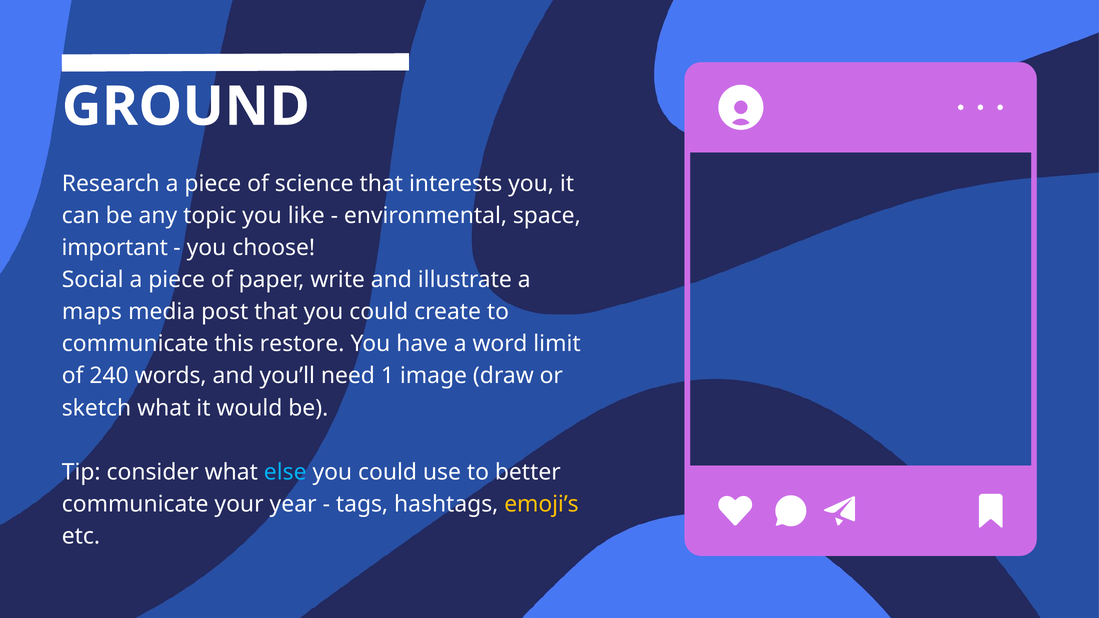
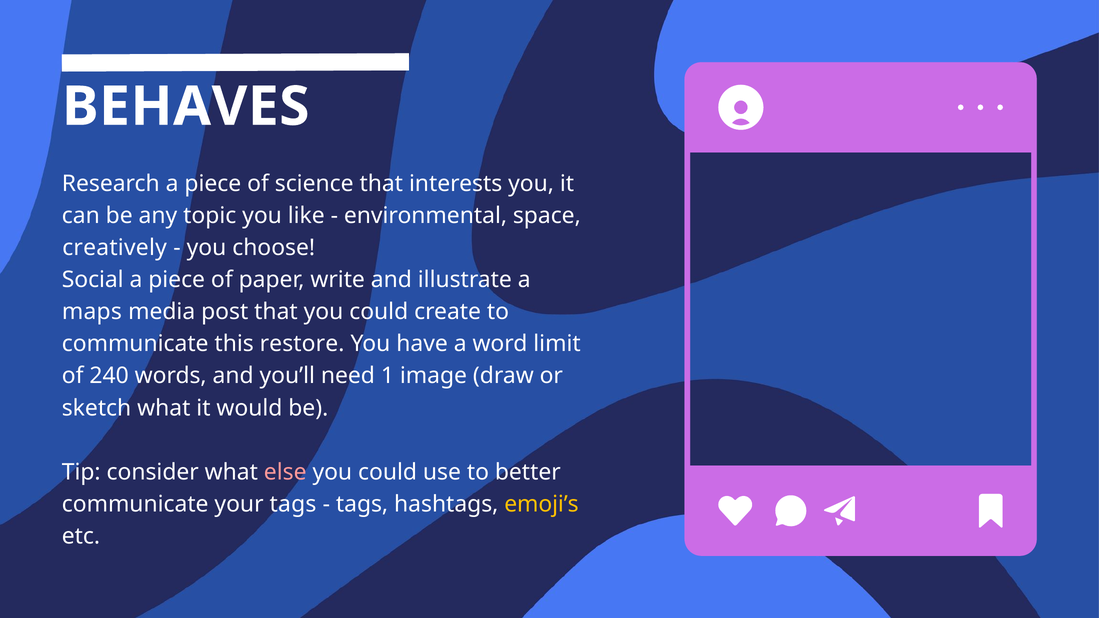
GROUND: GROUND -> BEHAVES
important: important -> creatively
else colour: light blue -> pink
your year: year -> tags
